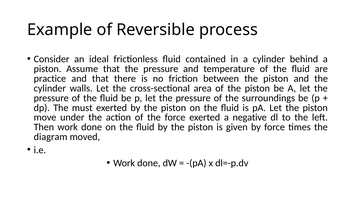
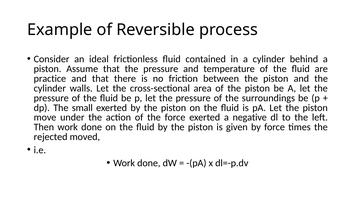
must: must -> small
diagram: diagram -> rejected
